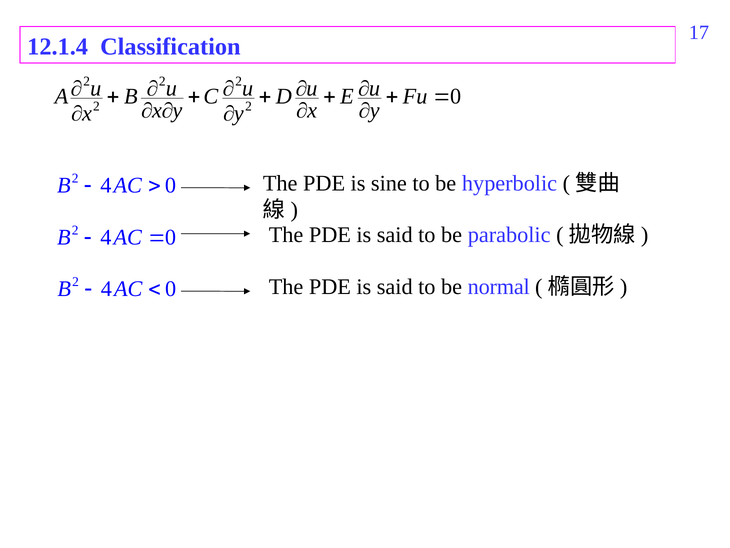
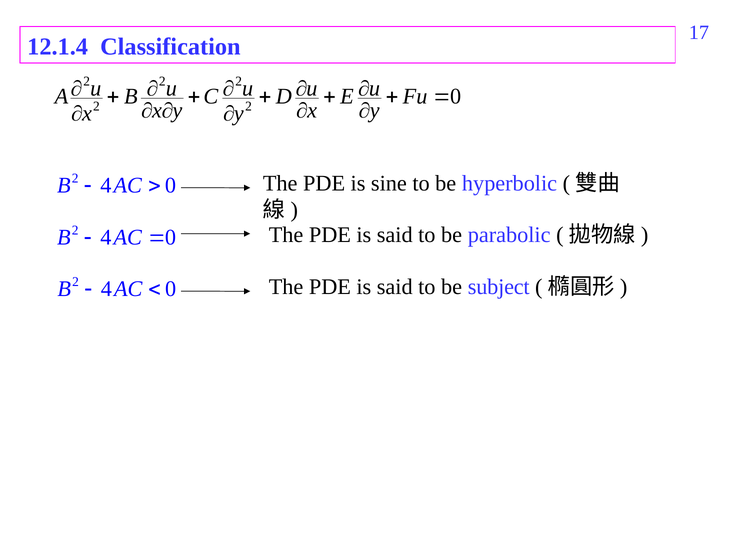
normal: normal -> subject
